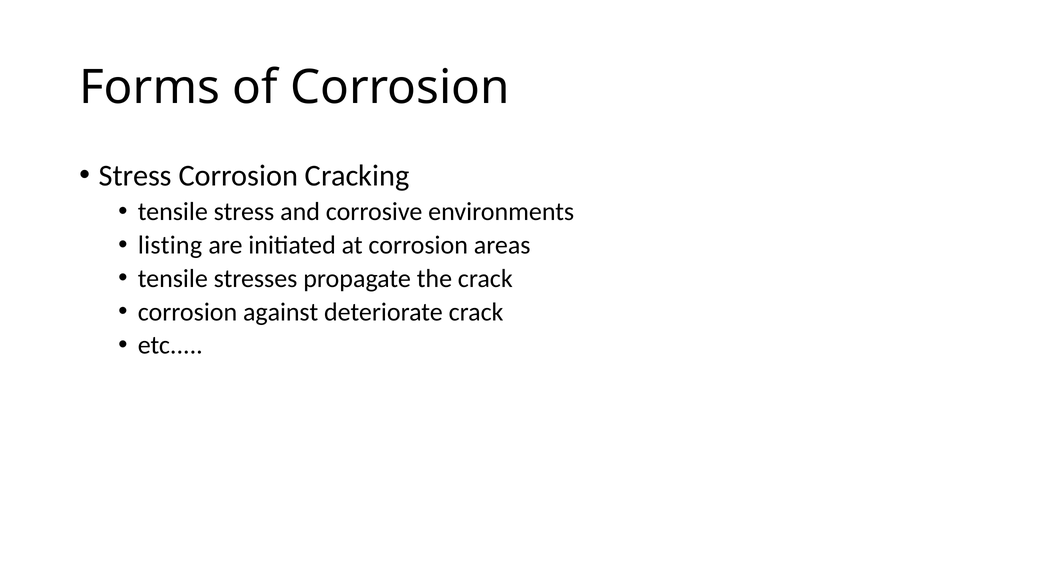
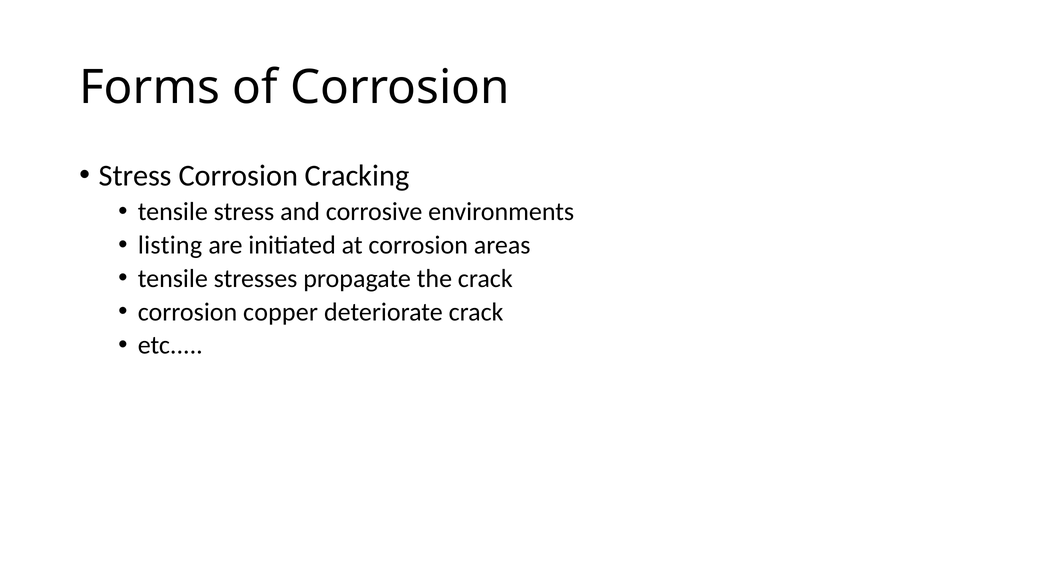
against: against -> copper
